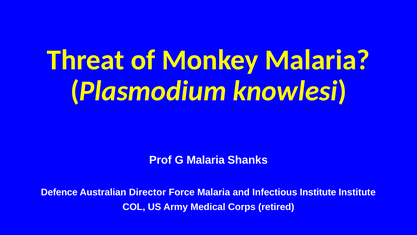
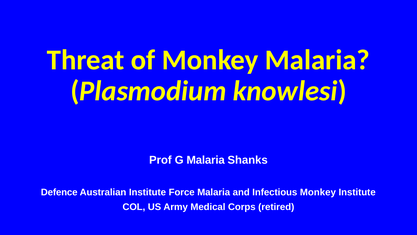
Australian Director: Director -> Institute
Infectious Institute: Institute -> Monkey
